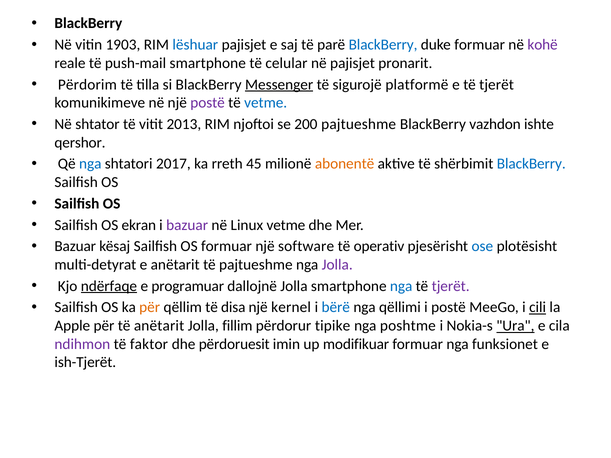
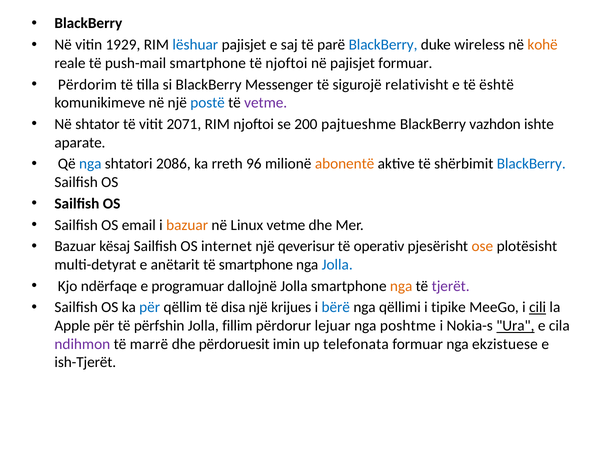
1903: 1903 -> 1929
duke formuar: formuar -> wireless
kohë colour: purple -> orange
të celular: celular -> njoftoi
pajisjet pronarit: pronarit -> formuar
Messenger underline: present -> none
platformë: platformë -> relativisht
e të tjerët: tjerët -> është
postë at (208, 103) colour: purple -> blue
vetme at (266, 103) colour: blue -> purple
2013: 2013 -> 2071
qershor: qershor -> aparate
2017: 2017 -> 2086
45: 45 -> 96
ekran: ekran -> email
bazuar at (187, 225) colour: purple -> orange
OS formuar: formuar -> internet
software: software -> qeverisur
ose colour: blue -> orange
të pajtueshme: pajtueshme -> smartphone
Jolla at (337, 265) colour: purple -> blue
ndërfaqe underline: present -> none
nga at (401, 286) colour: blue -> orange
për at (150, 308) colour: orange -> blue
kernel: kernel -> krijues
i postë: postë -> tipike
të anëtarit: anëtarit -> përfshin
tipike: tipike -> lejuar
faktor: faktor -> marrë
modifikuar: modifikuar -> telefonata
funksionet: funksionet -> ekzistuese
